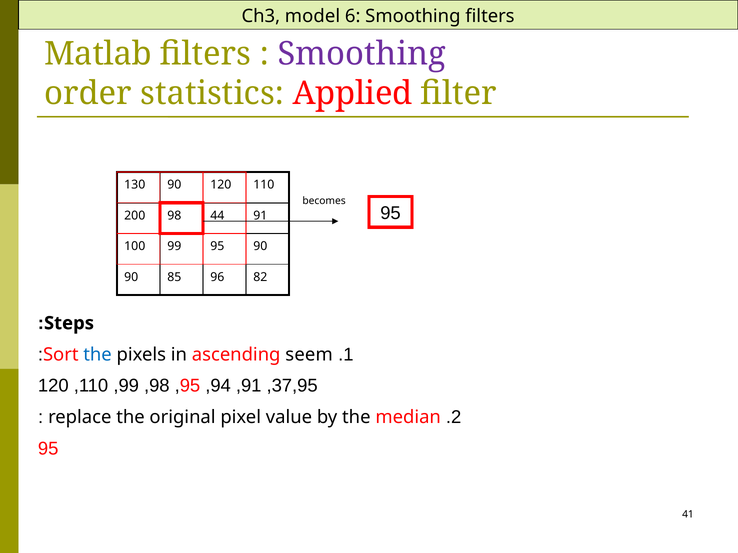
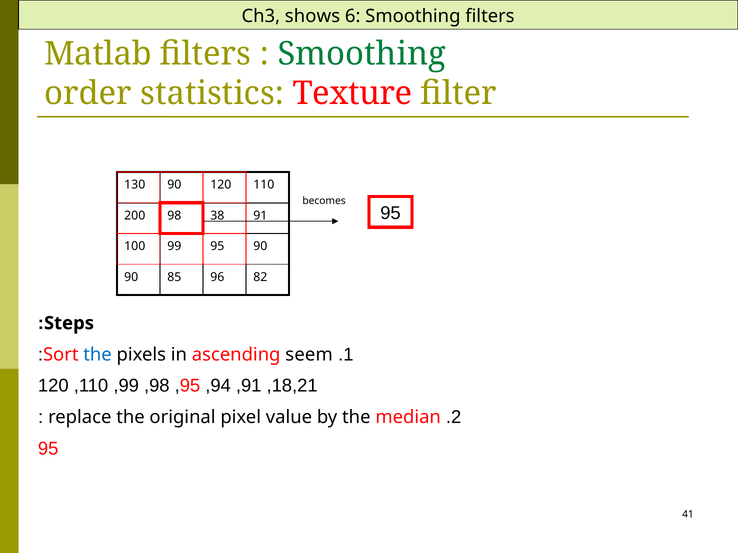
model: model -> shows
Smoothing at (362, 54) colour: purple -> green
Applied: Applied -> Texture
44: 44 -> 38
37,95: 37,95 -> 18,21
